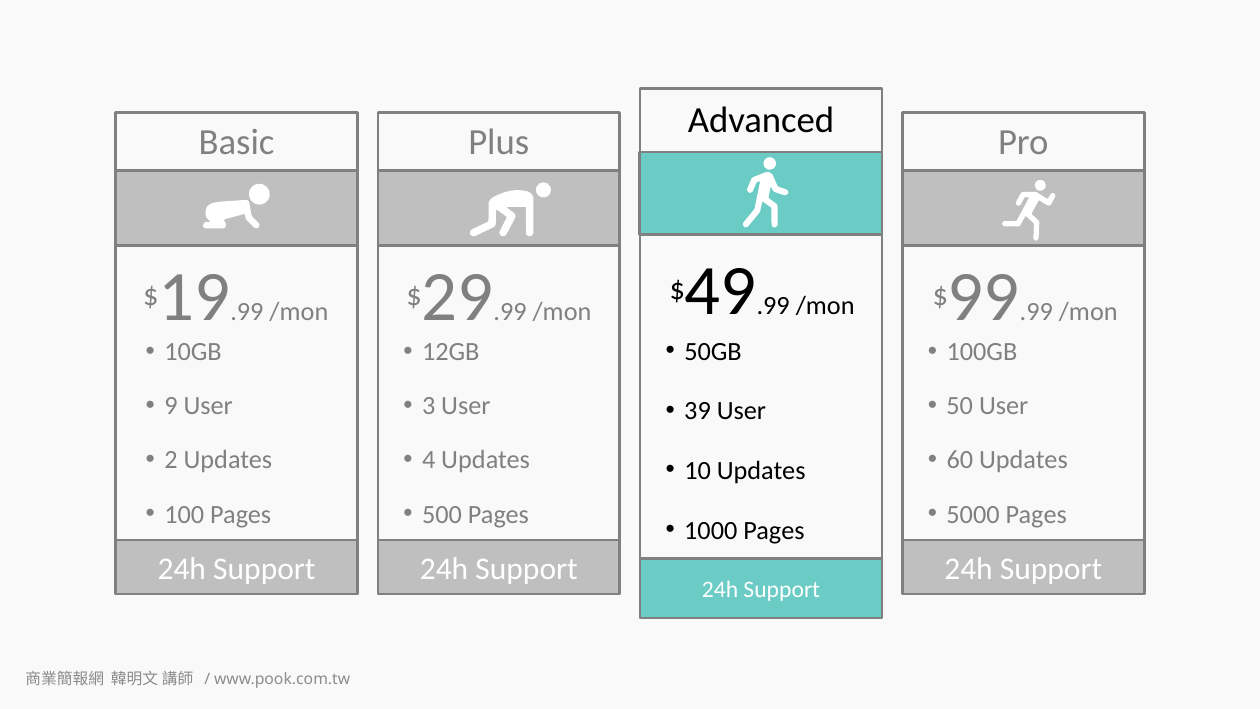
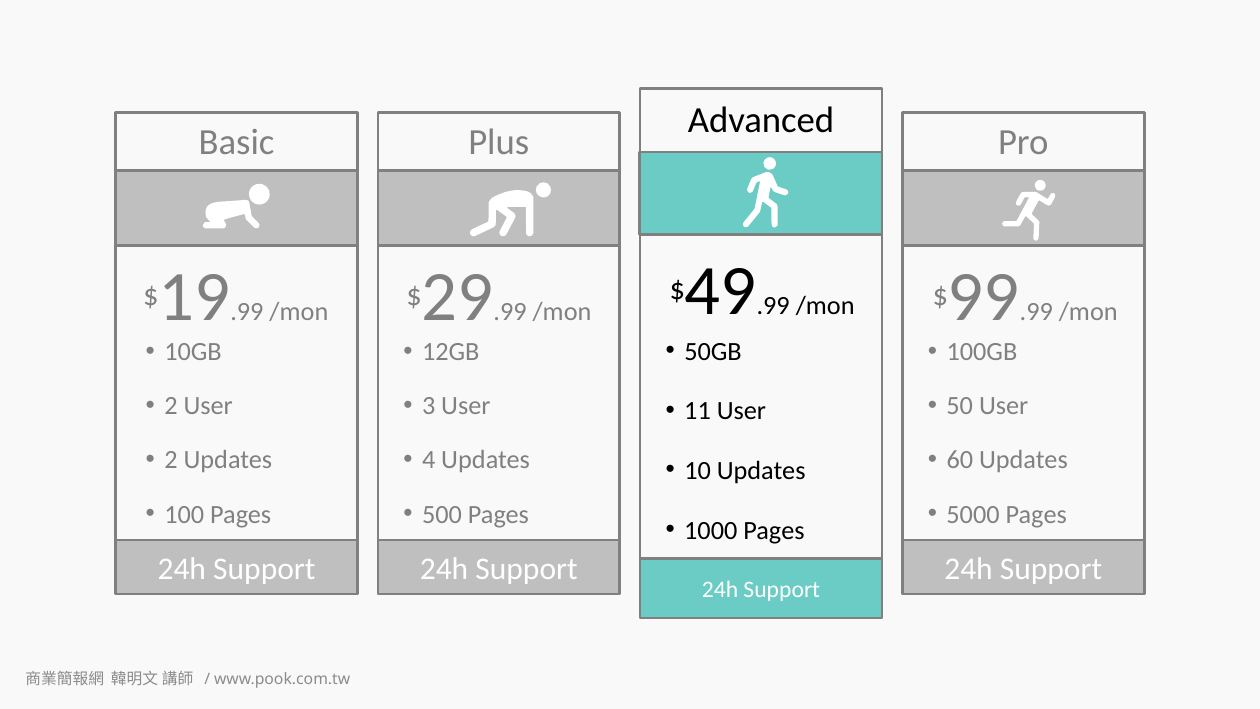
9 at (171, 406): 9 -> 2
39: 39 -> 11
